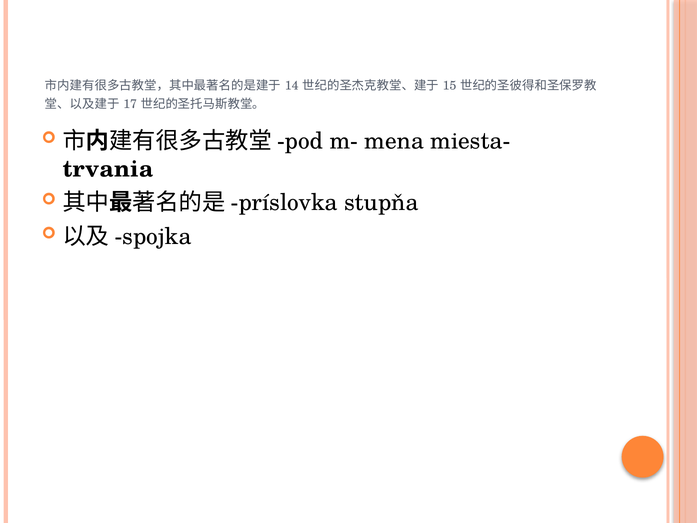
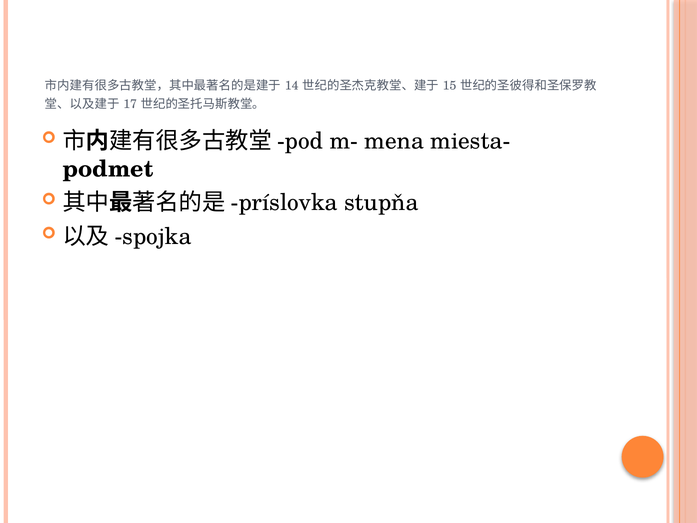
trvania: trvania -> podmet
